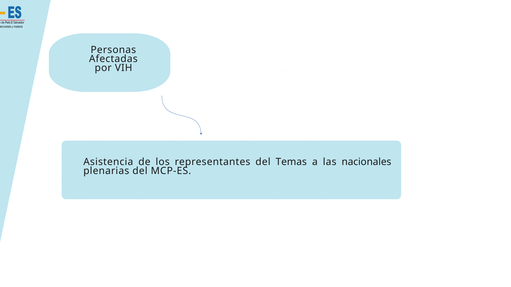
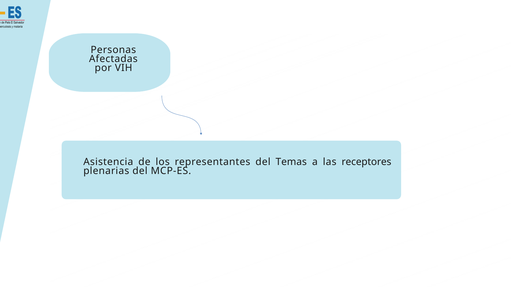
nacionales: nacionales -> receptores
